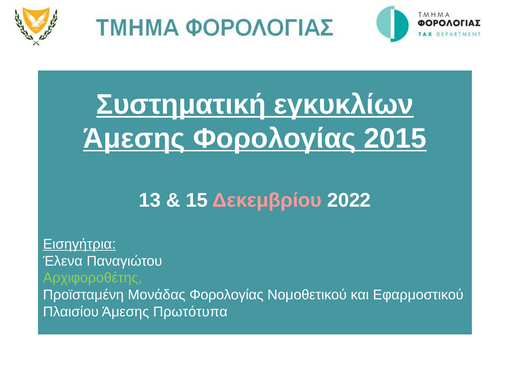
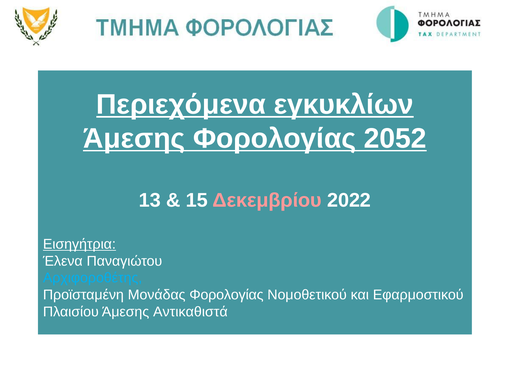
Συστηματική: Συστηματική -> Περιεχόμενα
2015: 2015 -> 2052
Αρχιφοροθέτης colour: light green -> light blue
Πρωτότυπα: Πρωτότυπα -> Αντικαθιστά
